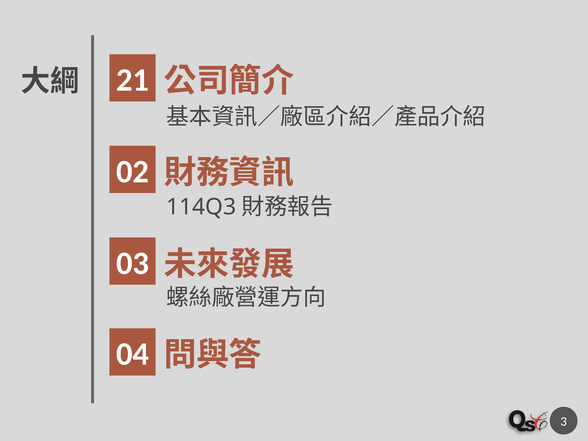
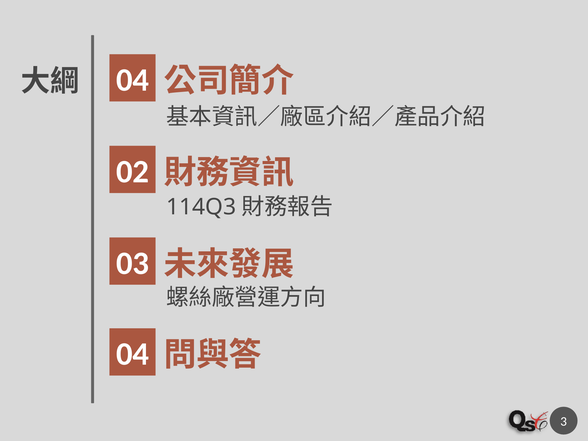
21 at (133, 80): 21 -> 04
